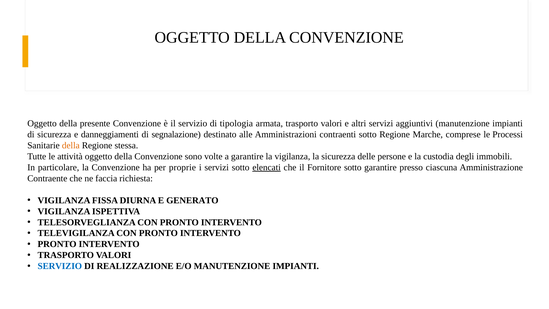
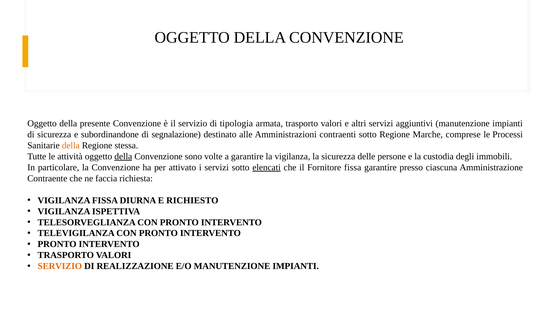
danneggiamenti: danneggiamenti -> subordinandone
della at (123, 156) underline: none -> present
proprie: proprie -> attivato
Fornitore sotto: sotto -> fissa
GENERATO: GENERATO -> RICHIESTO
SERVIZIO at (60, 266) colour: blue -> orange
